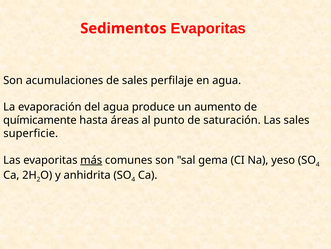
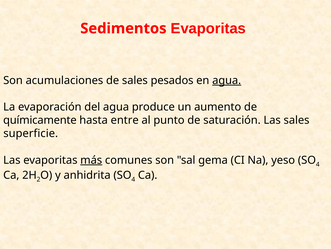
perfilaje: perfilaje -> pesados
agua at (227, 80) underline: none -> present
áreas: áreas -> entre
